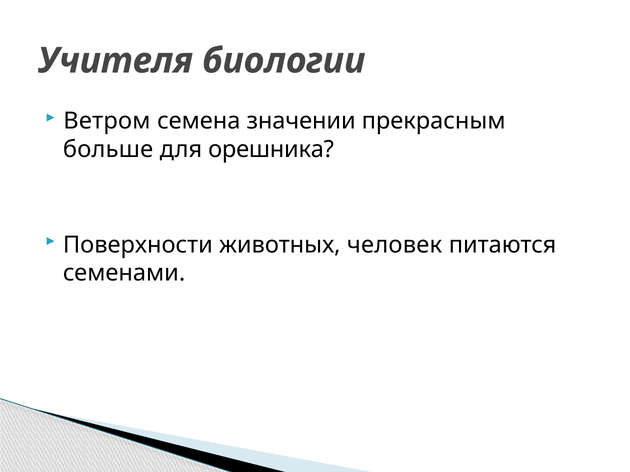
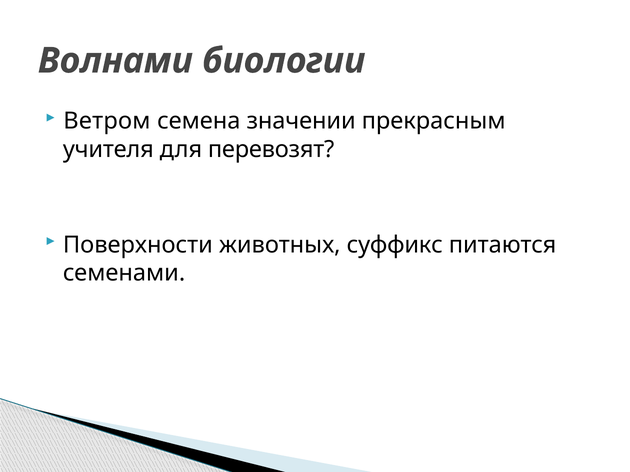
Учителя: Учителя -> Волнами
больше: больше -> учителя
орешника: орешника -> перевозят
человек: человек -> суффикс
